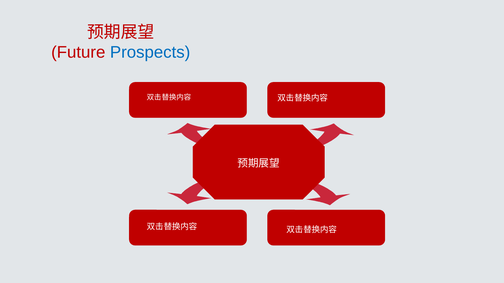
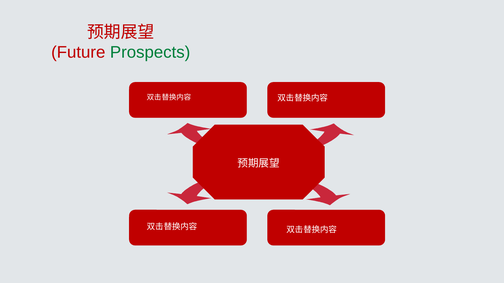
Prospects colour: blue -> green
